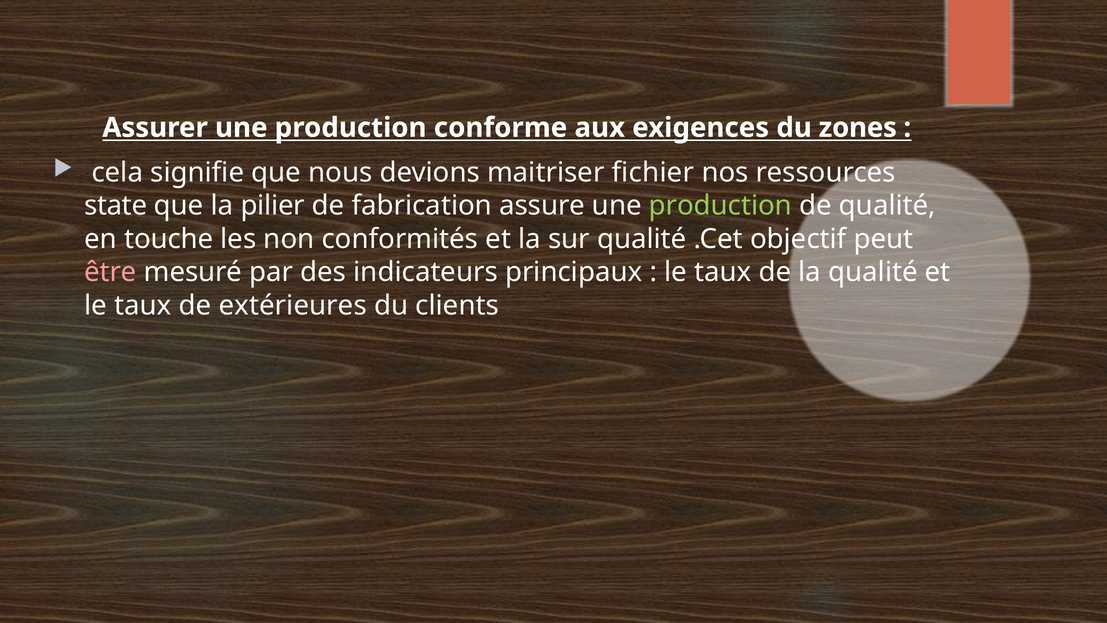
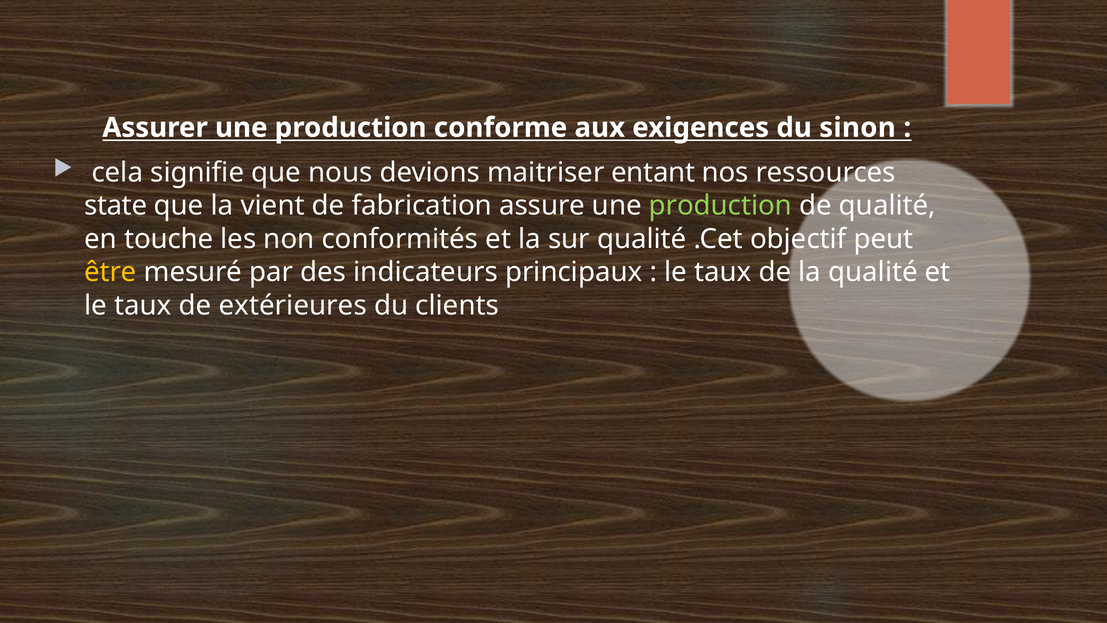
zones: zones -> sinon
fichier: fichier -> entant
pilier: pilier -> vient
être colour: pink -> yellow
